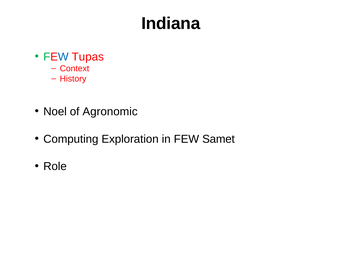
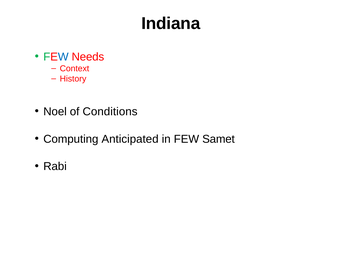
Tupas: Tupas -> Needs
Agronomic: Agronomic -> Conditions
Exploration: Exploration -> Anticipated
Role: Role -> Rabi
